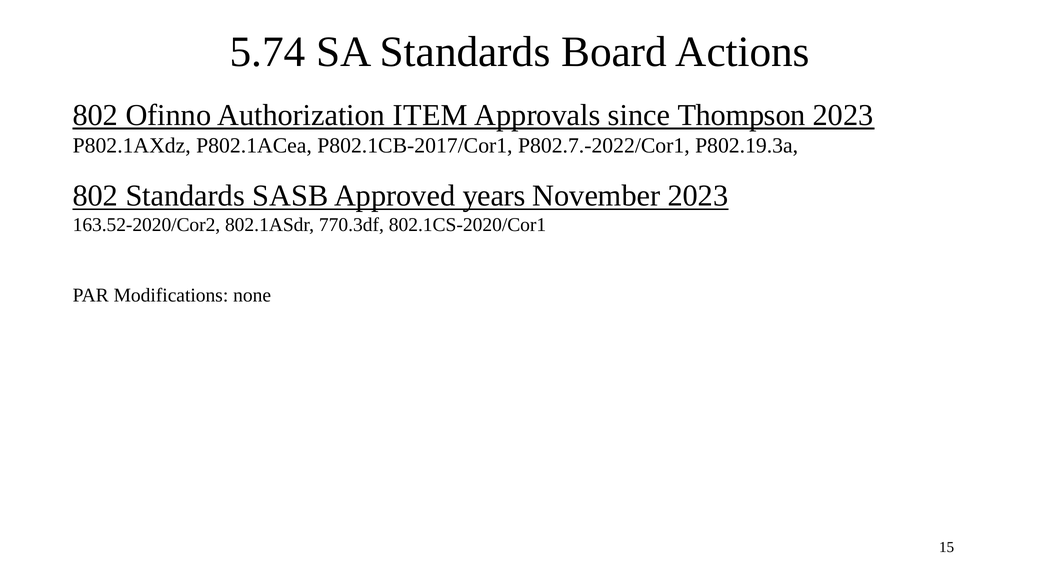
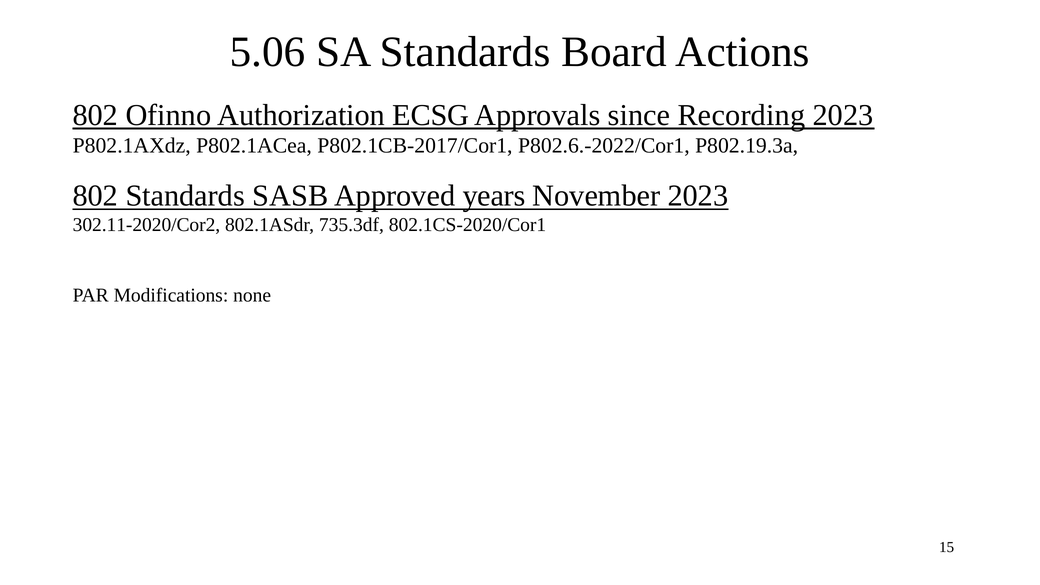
5.74: 5.74 -> 5.06
ITEM: ITEM -> ECSG
Thompson: Thompson -> Recording
P802.7.-2022/Cor1: P802.7.-2022/Cor1 -> P802.6.-2022/Cor1
163.52-2020/Cor2: 163.52-2020/Cor2 -> 302.11-2020/Cor2
770.3df: 770.3df -> 735.3df
